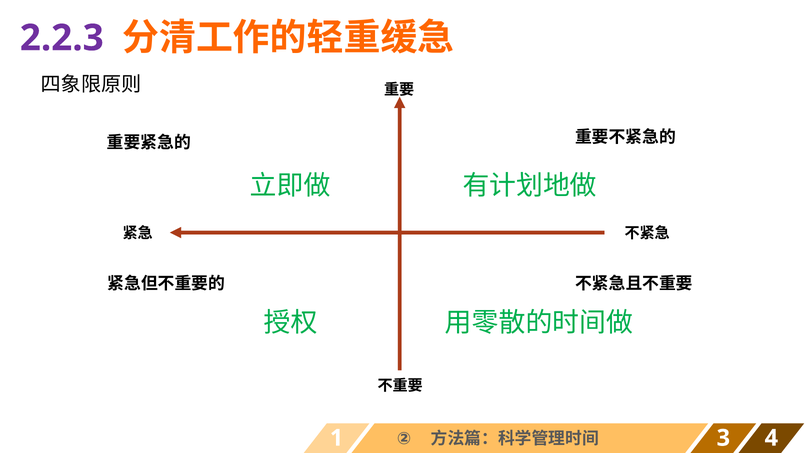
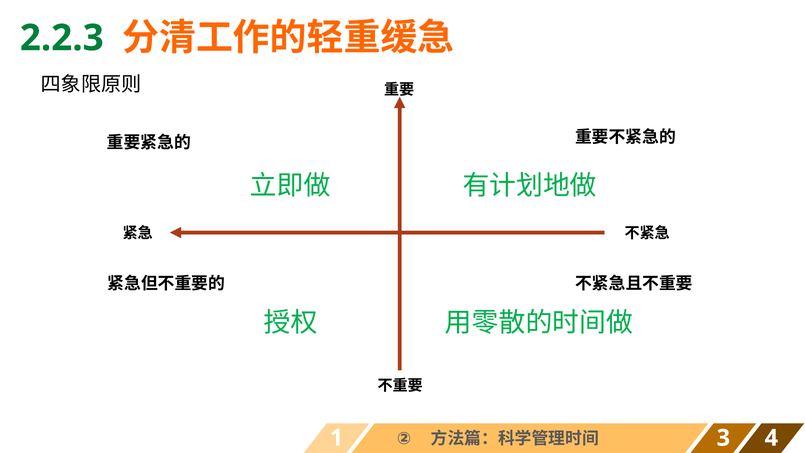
2.2.3 colour: purple -> green
